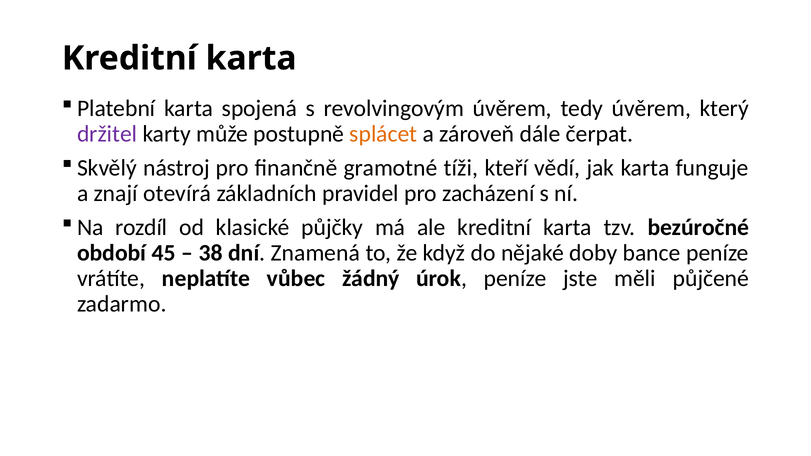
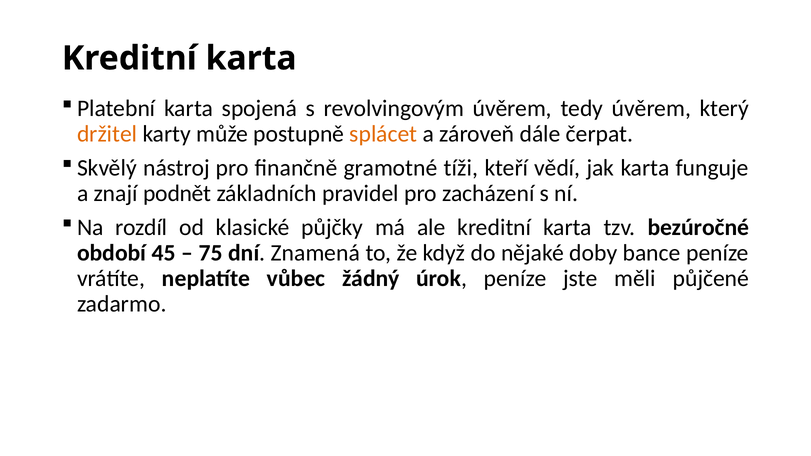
držitel colour: purple -> orange
otevírá: otevírá -> podnět
38: 38 -> 75
